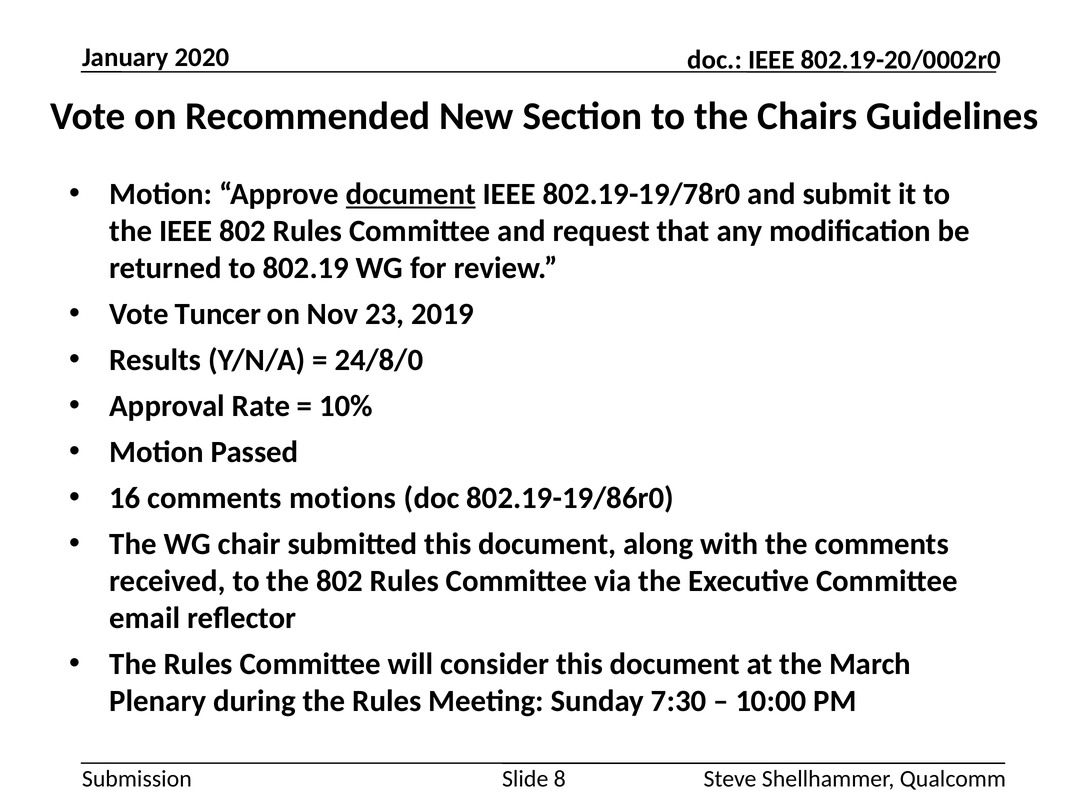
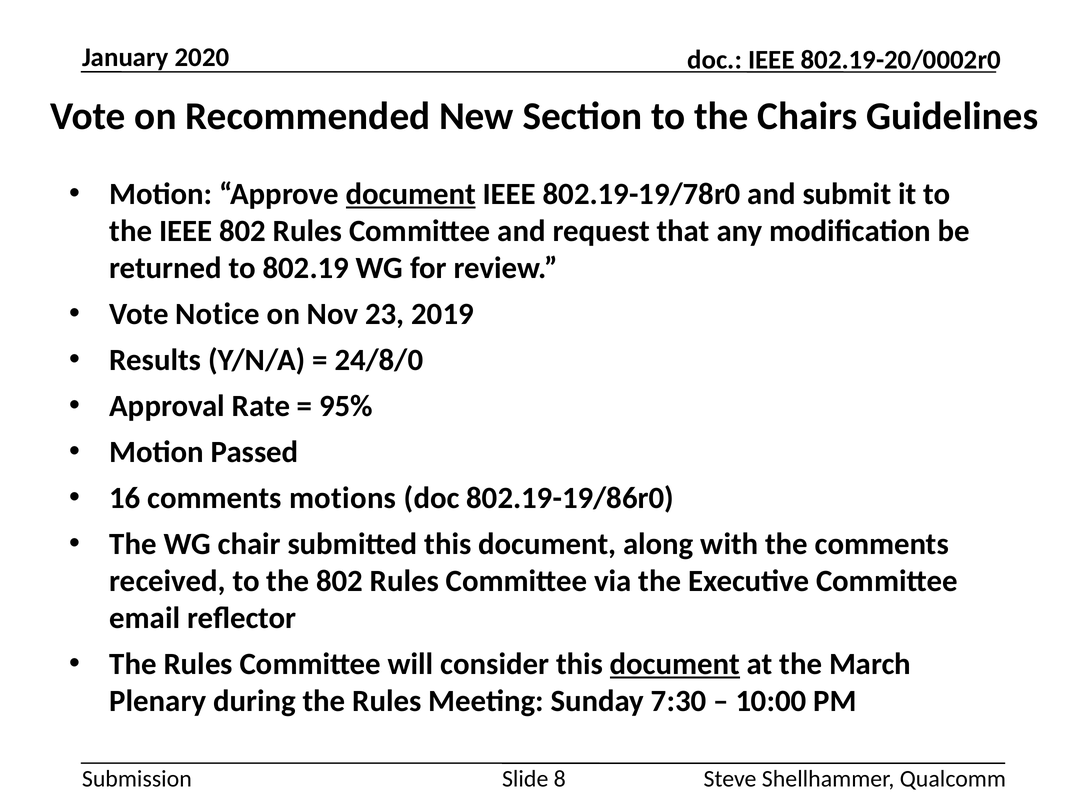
Tuncer: Tuncer -> Notice
10%: 10% -> 95%
document at (675, 664) underline: none -> present
